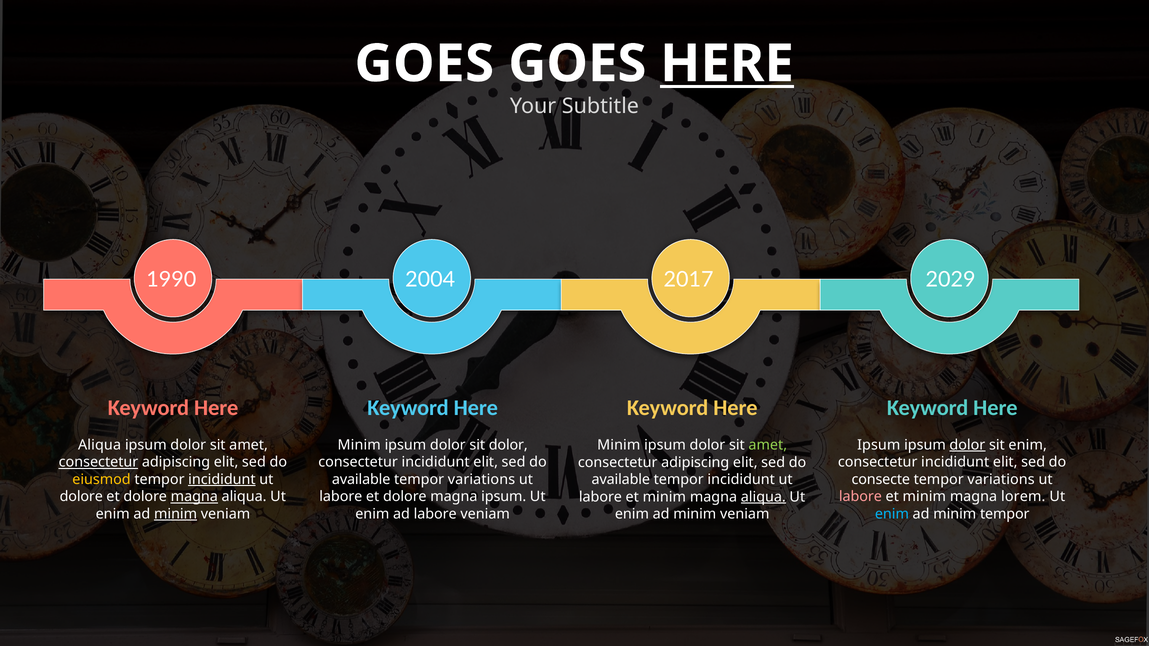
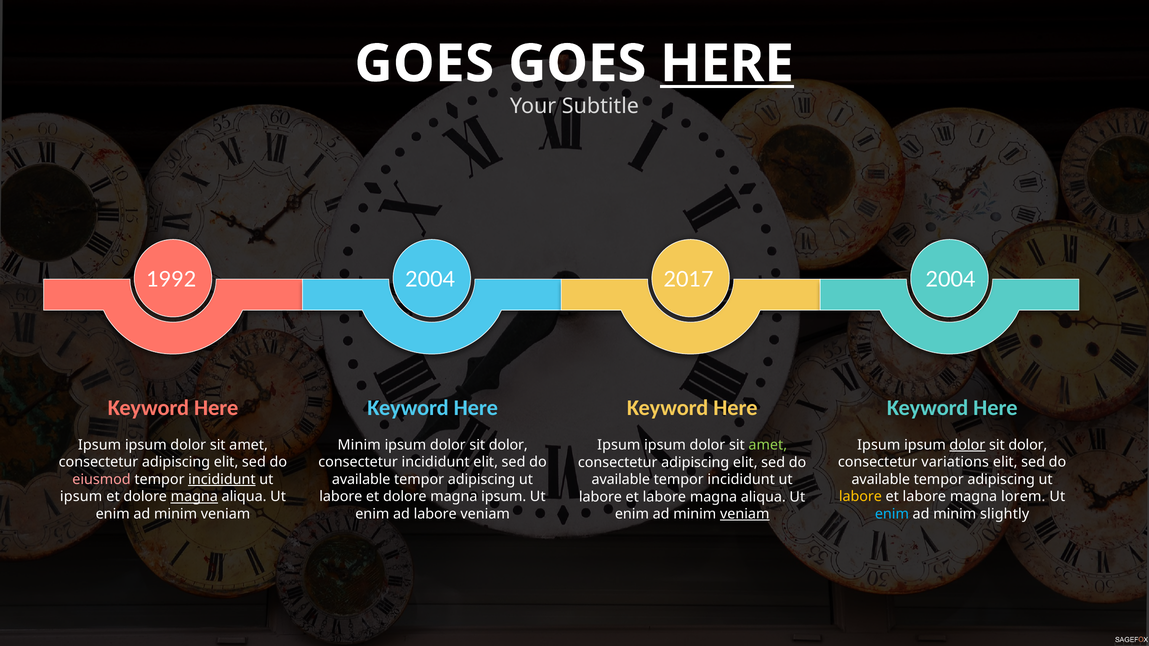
1990: 1990 -> 1992
2017 2029: 2029 -> 2004
Aliqua at (100, 445): Aliqua -> Ipsum
enim at (1028, 445): enim -> dolor
Minim at (619, 445): Minim -> Ipsum
consectetur at (98, 462) underline: present -> none
incididunt at (955, 462): incididunt -> variations
eiusmod colour: yellow -> pink
variations at (481, 480): variations -> adipiscing
consecte at (881, 480): consecte -> available
variations at (1001, 480): variations -> adipiscing
dolore at (81, 497): dolore -> ipsum
labore at (860, 497) colour: pink -> yellow
minim at (924, 497): minim -> labore
minim at (664, 497): minim -> labore
aliqua at (763, 497) underline: present -> none
minim at (176, 514) underline: present -> none
minim tempor: tempor -> slightly
veniam at (745, 514) underline: none -> present
